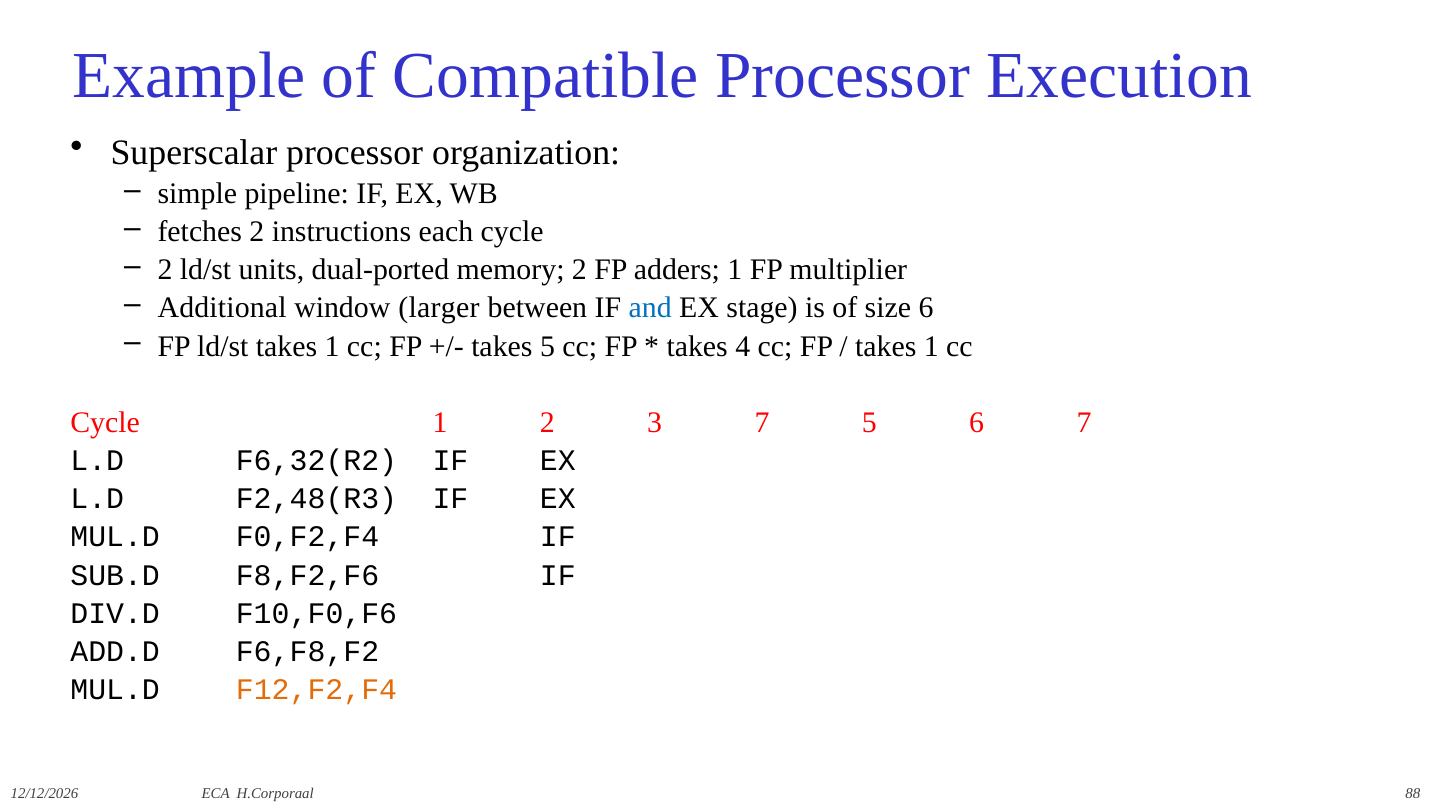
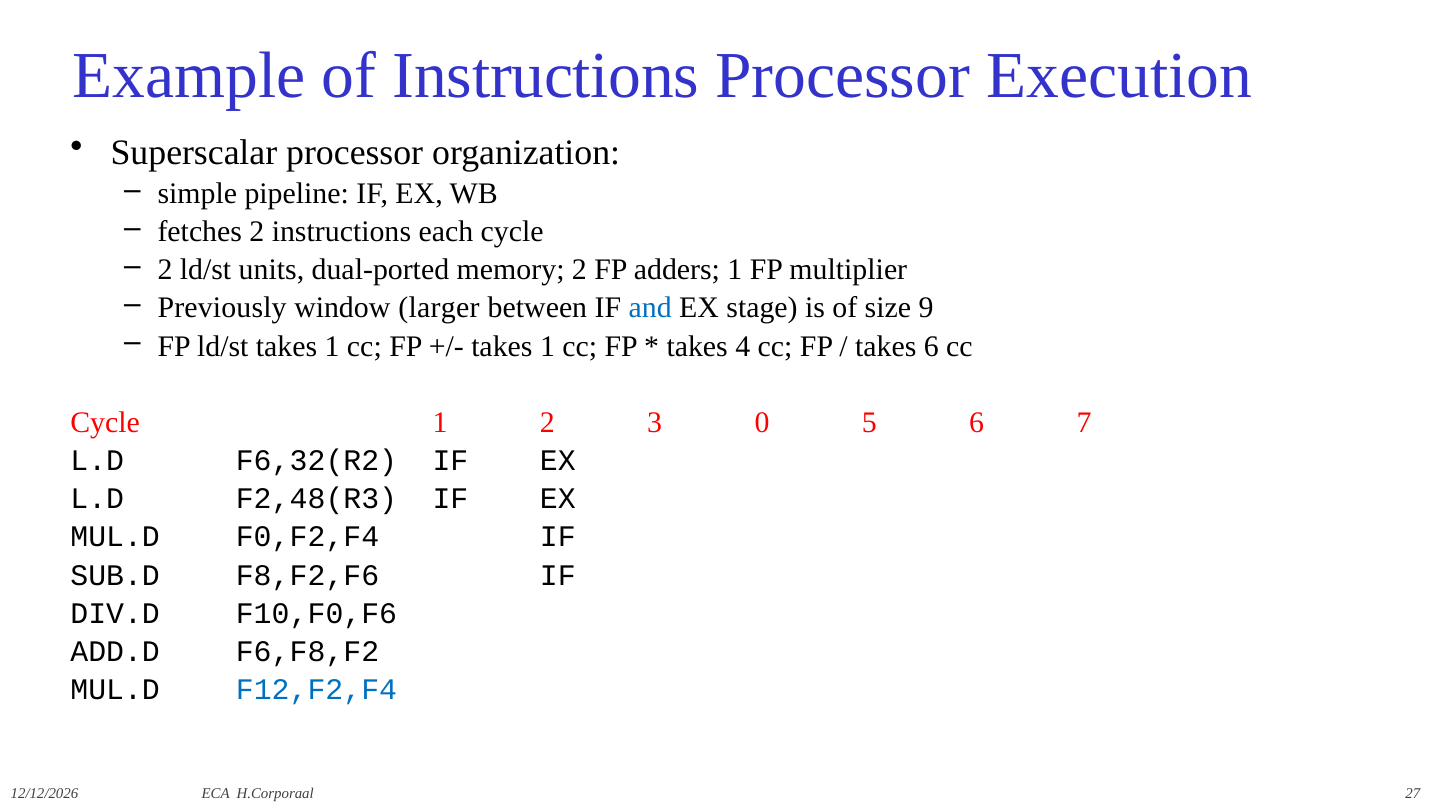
of Compatible: Compatible -> Instructions
Additional: Additional -> Previously
size 6: 6 -> 9
5 at (548, 346): 5 -> 1
1 at (931, 346): 1 -> 6
3 7: 7 -> 0
F12,F2,F4 colour: orange -> blue
88: 88 -> 27
